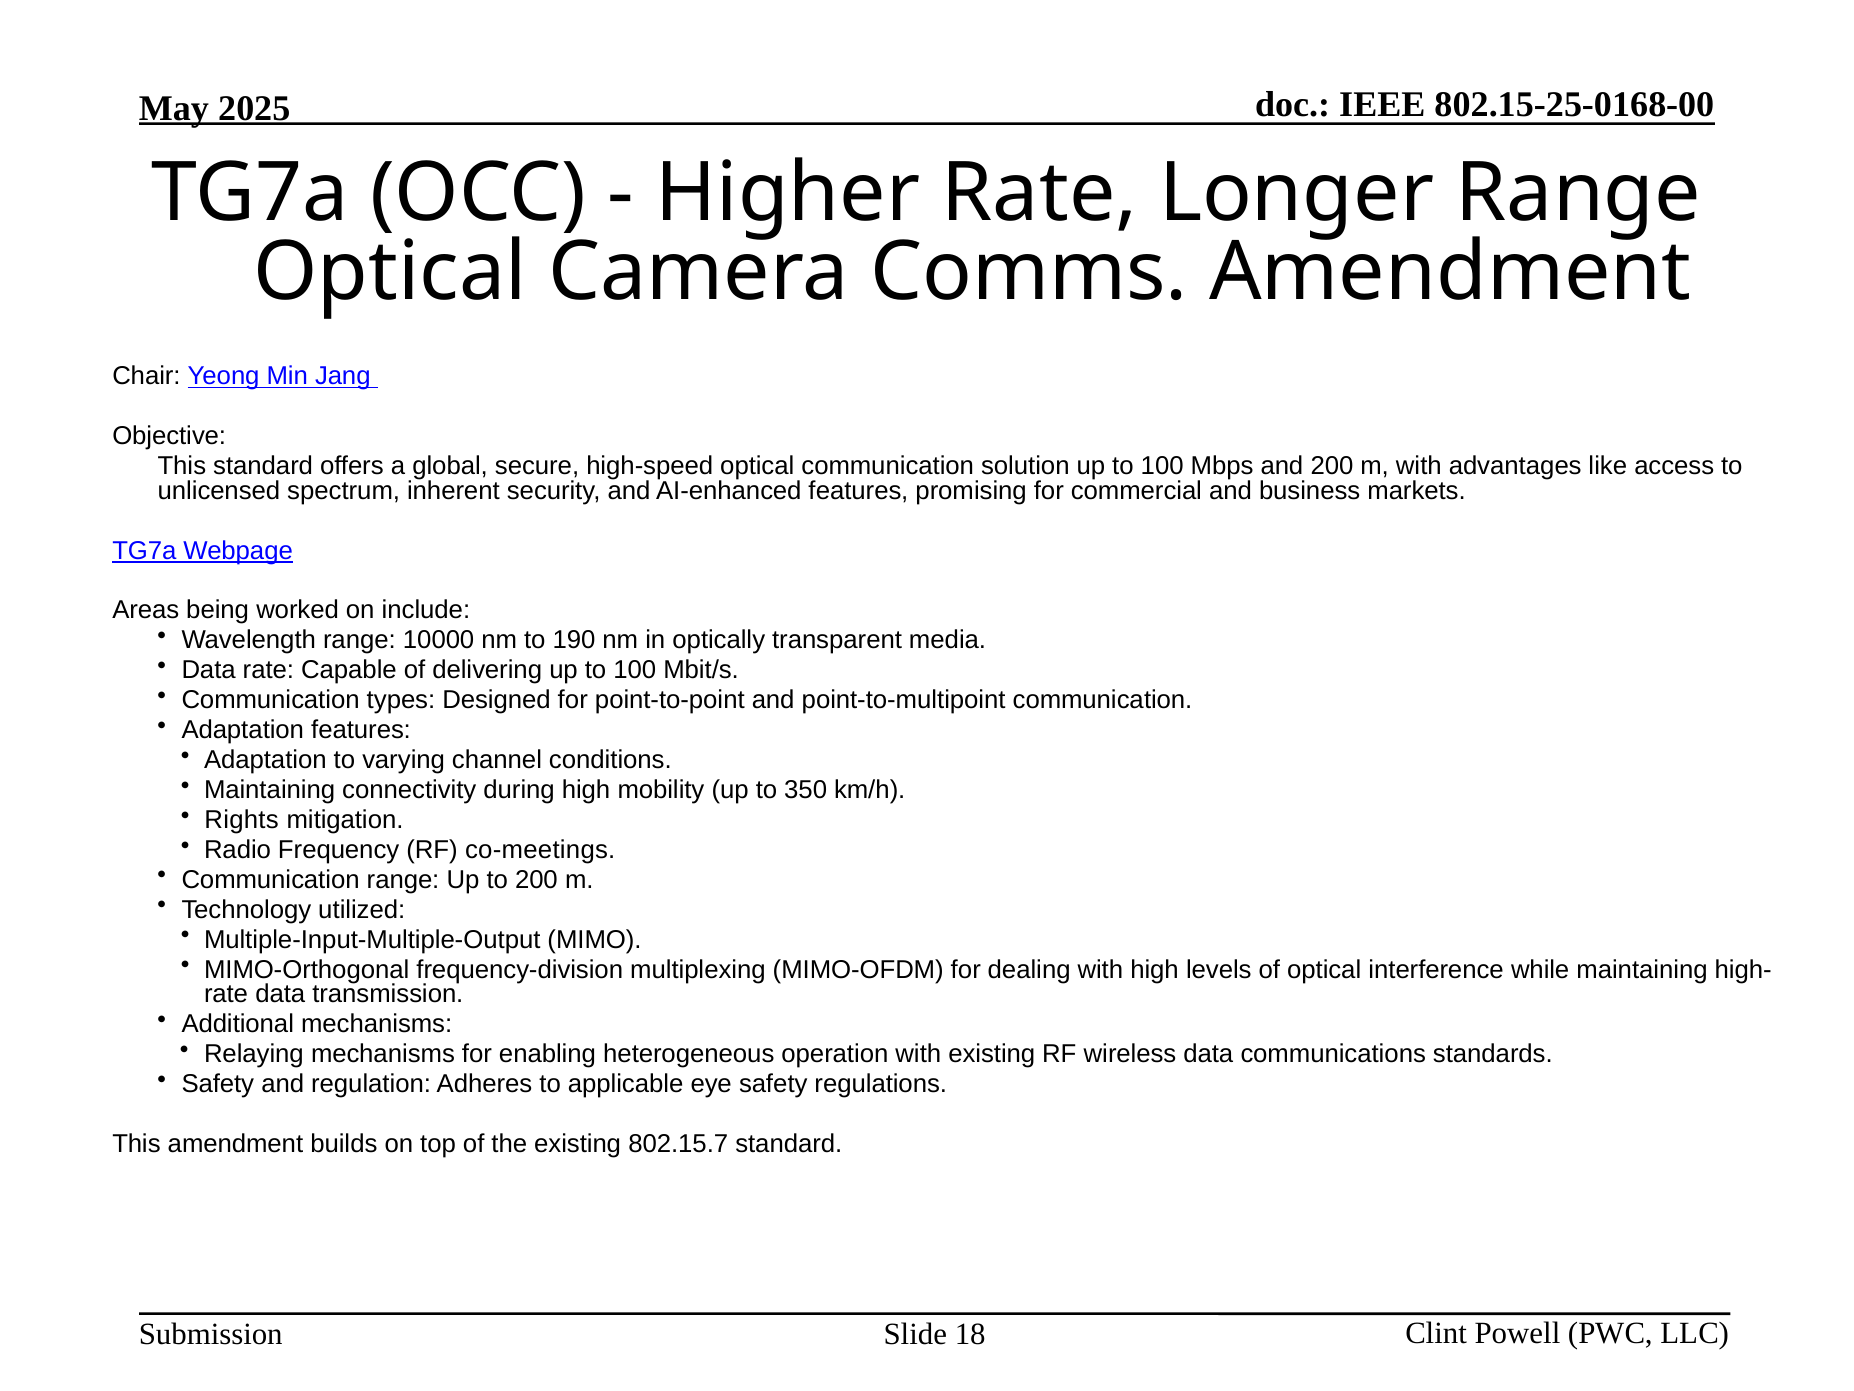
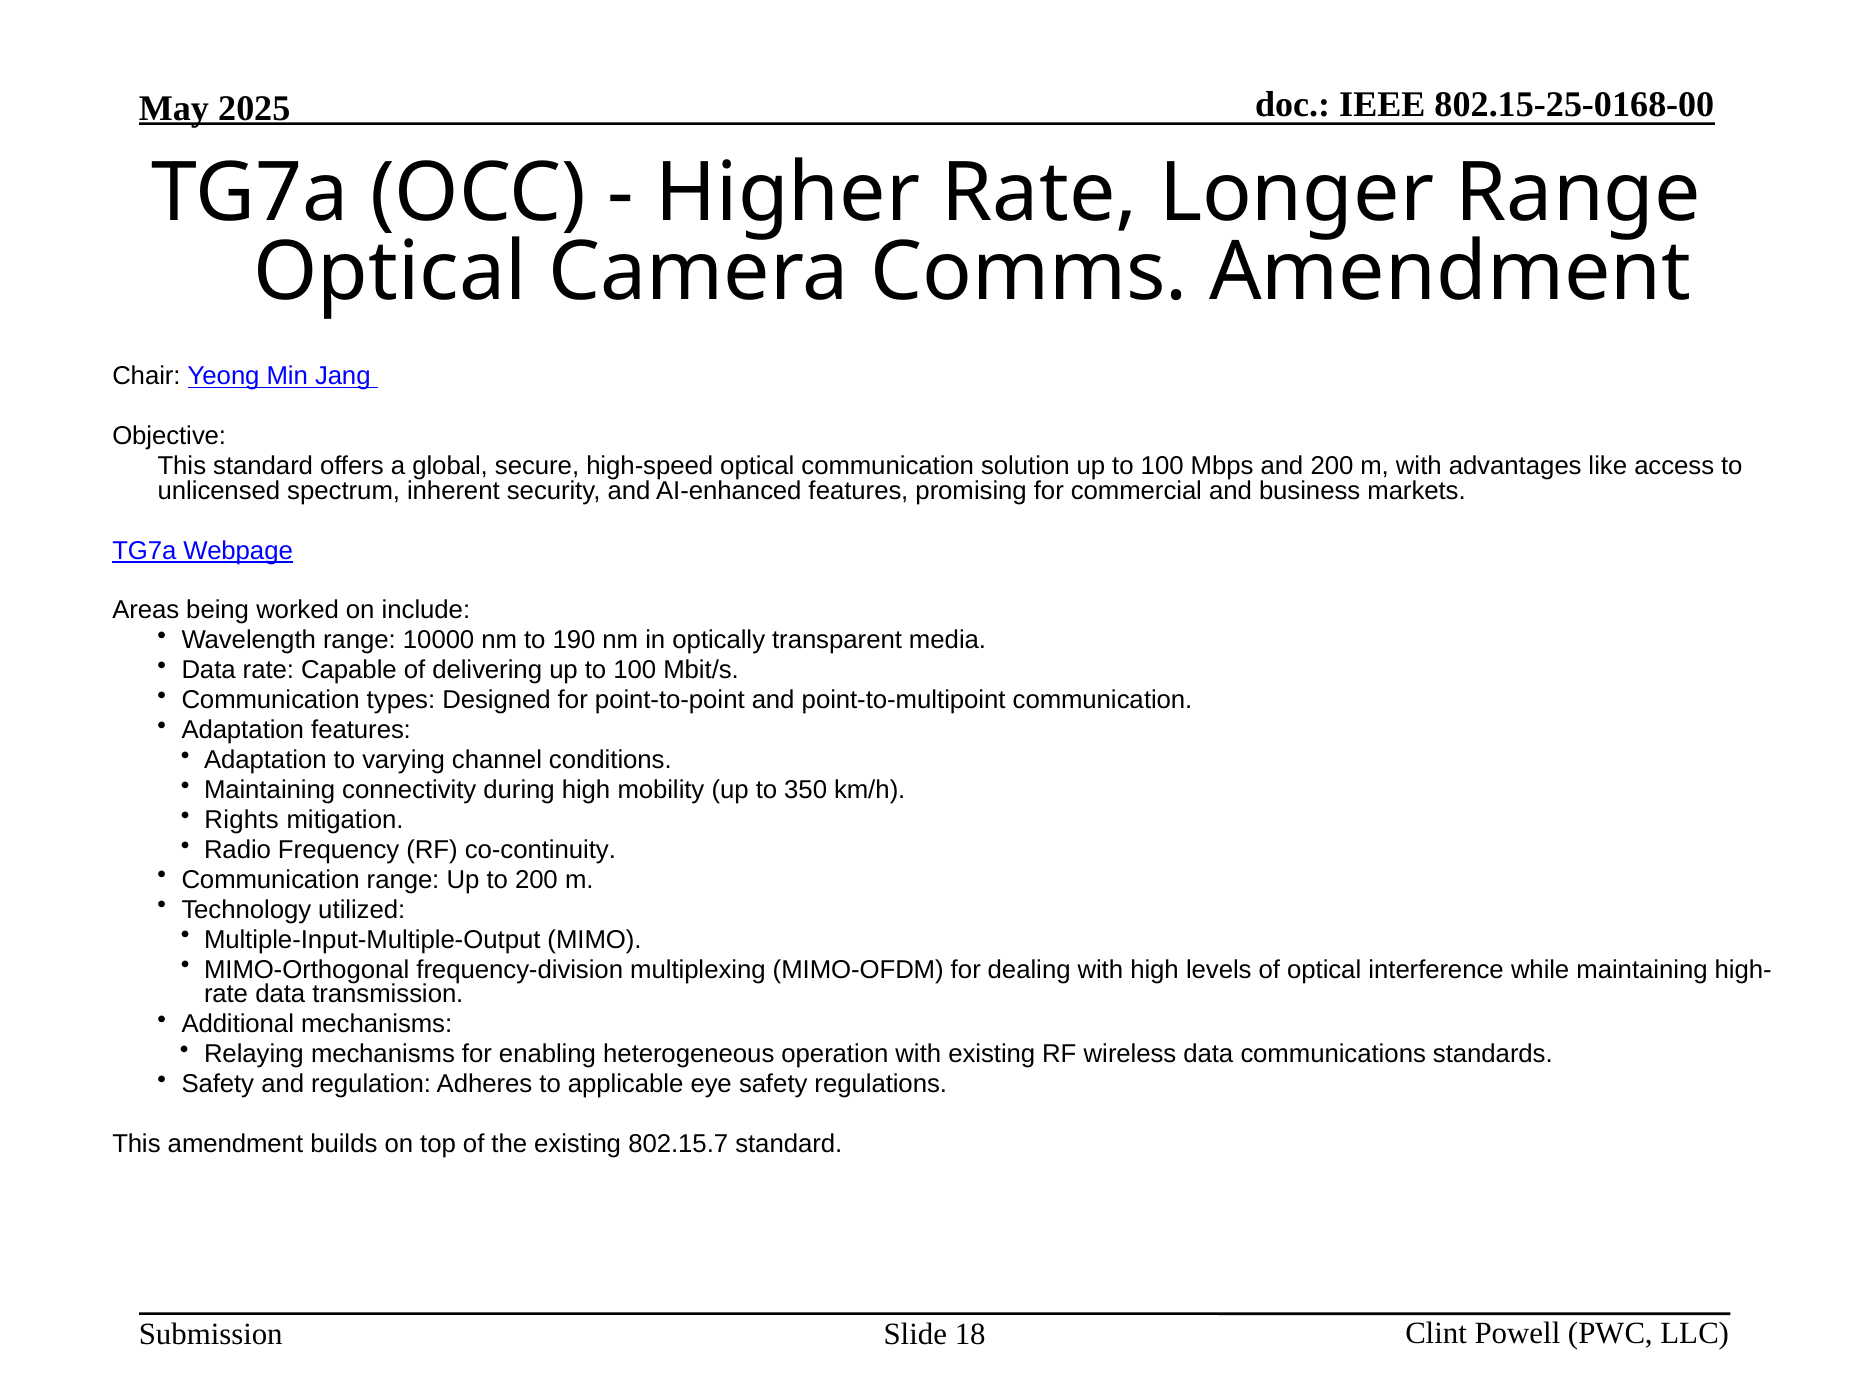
co-meetings: co-meetings -> co-continuity
